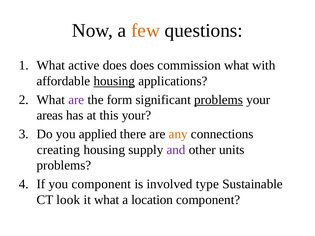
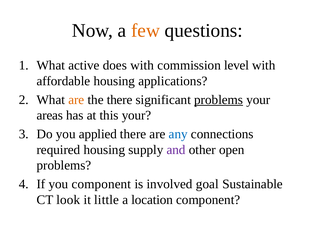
does does: does -> with
commission what: what -> level
housing at (114, 81) underline: present -> none
are at (76, 100) colour: purple -> orange
the form: form -> there
any colour: orange -> blue
creating: creating -> required
units: units -> open
type: type -> goal
it what: what -> little
